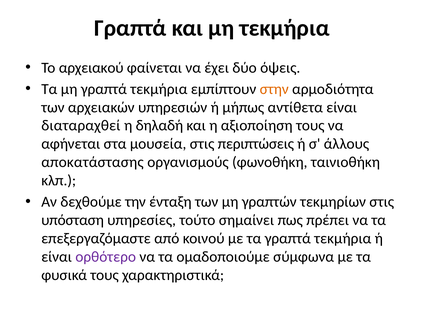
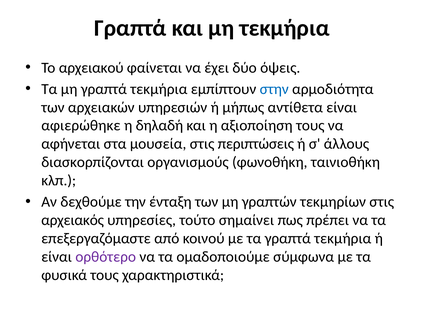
στην colour: orange -> blue
διαταραχθεί: διαταραχθεί -> αφιερώθηκε
αποκατάστασης: αποκατάστασης -> διασκορπίζονται
υπόσταση: υπόσταση -> αρχειακός
